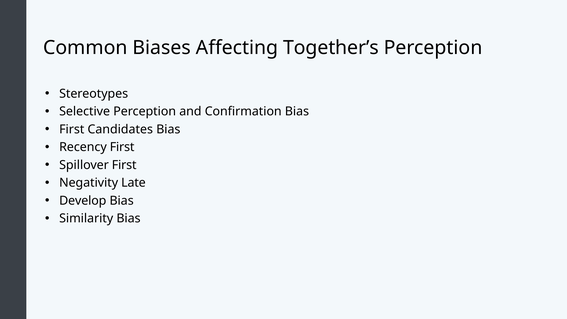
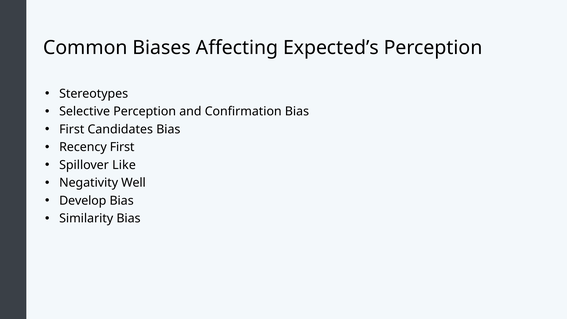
Together’s: Together’s -> Expected’s
Spillover First: First -> Like
Late: Late -> Well
